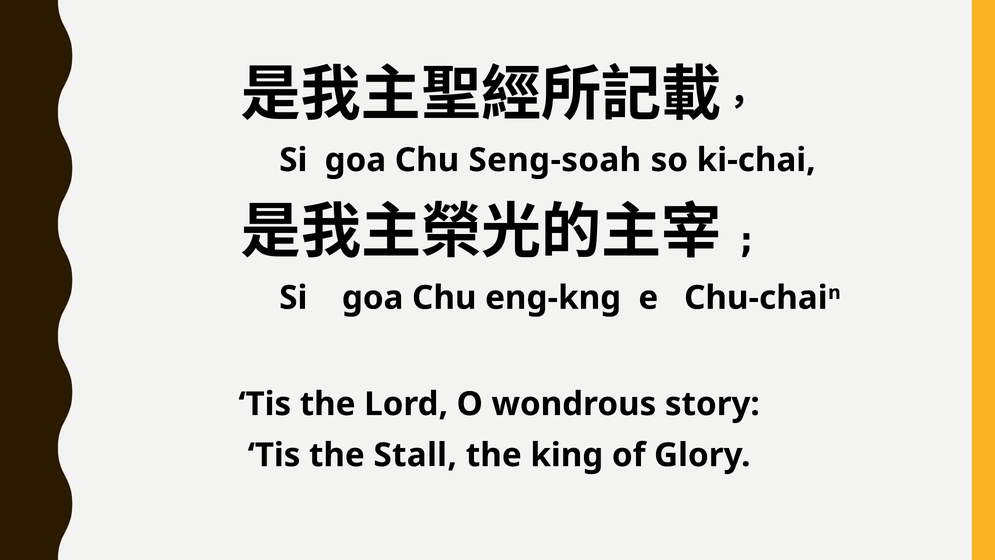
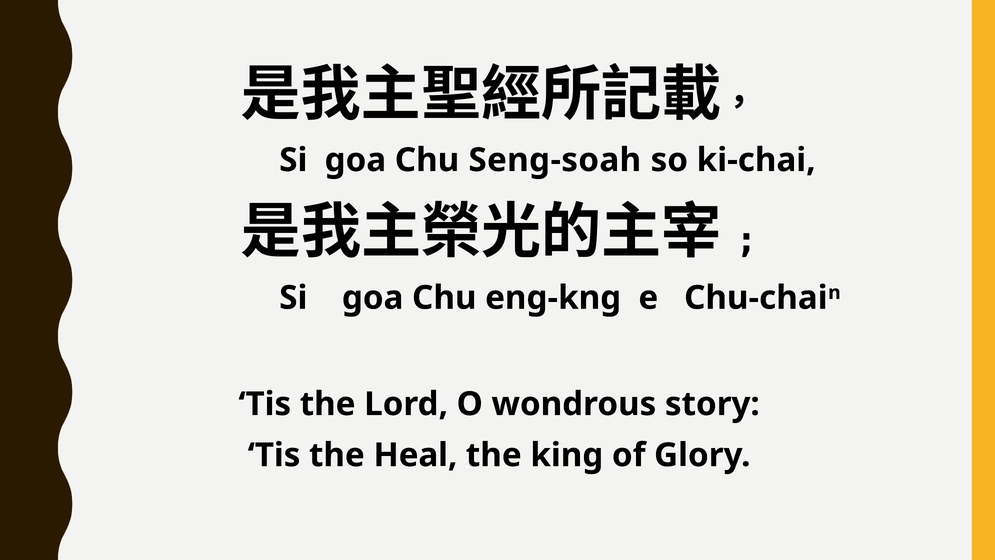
Stall: Stall -> Heal
